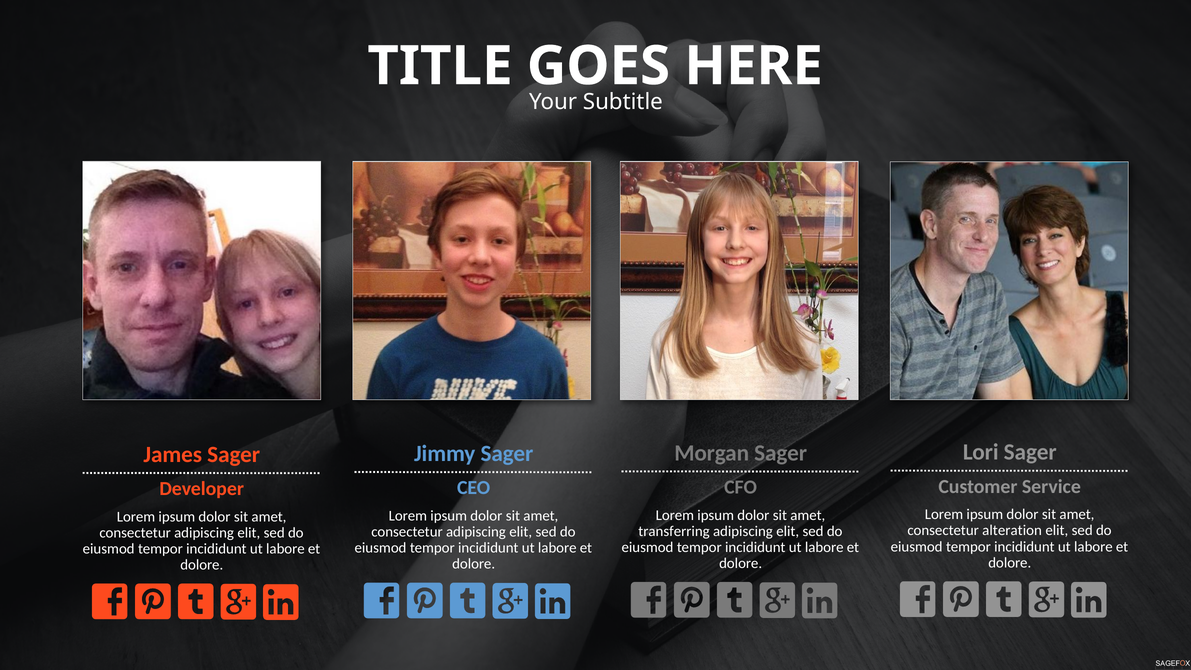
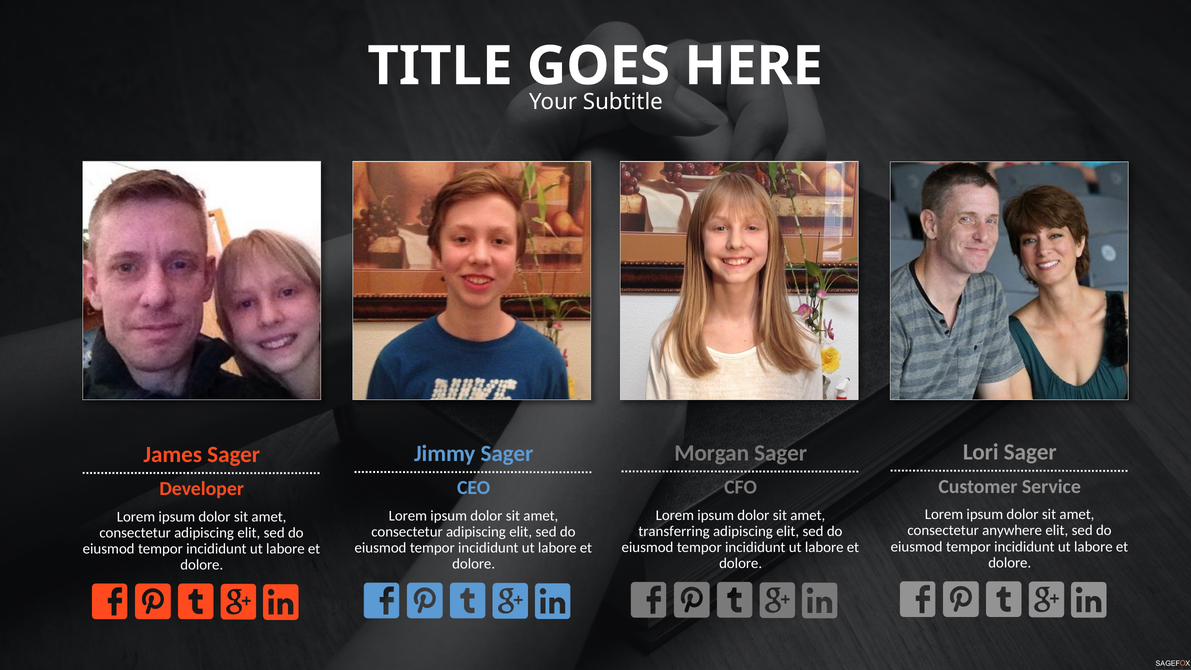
alteration: alteration -> anywhere
